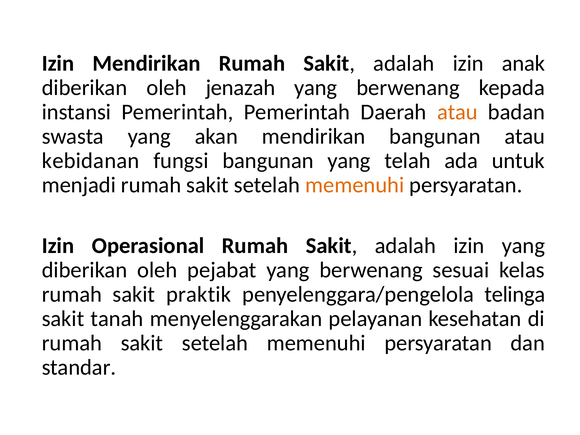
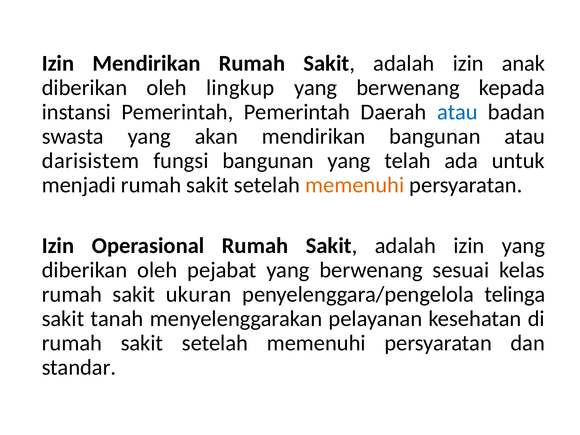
jenazah: jenazah -> lingkup
atau at (457, 112) colour: orange -> blue
kebidanan: kebidanan -> darisistem
praktik: praktik -> ukuran
